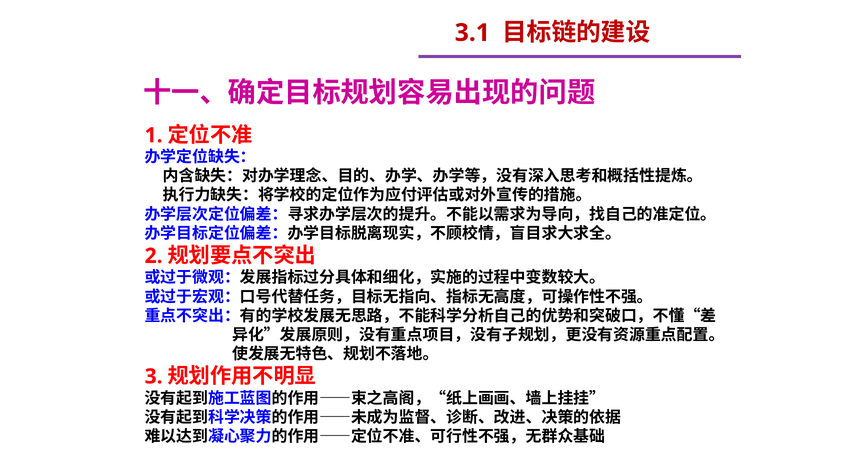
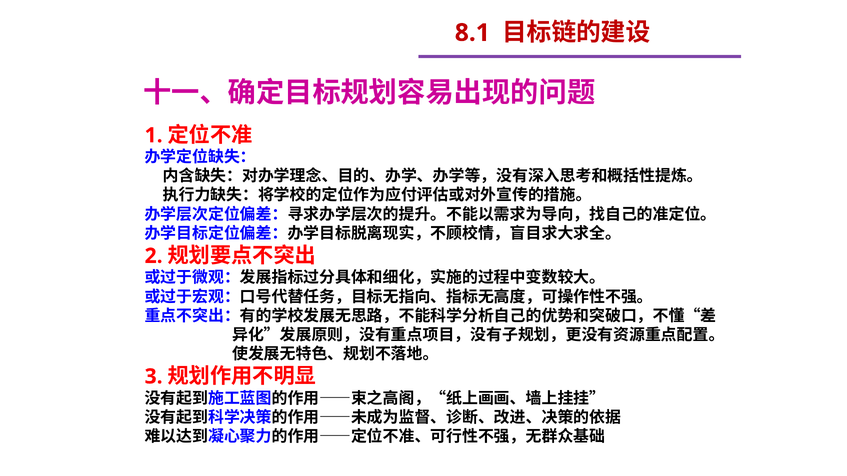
3.1: 3.1 -> 8.1
